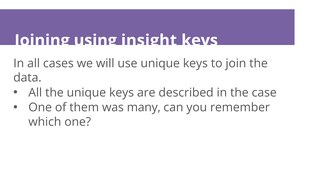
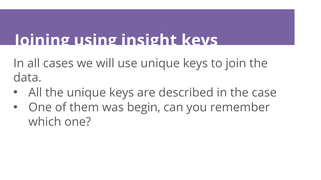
many: many -> begin
